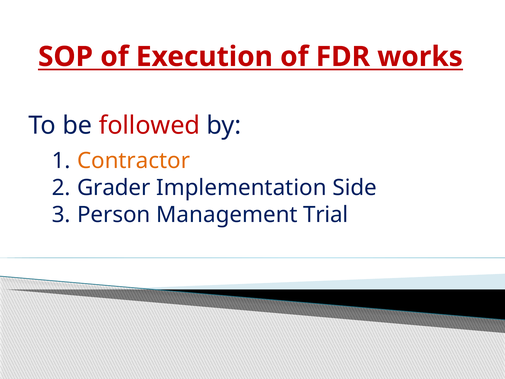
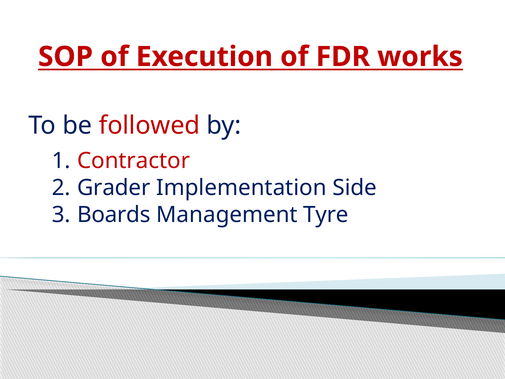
Contractor colour: orange -> red
Person: Person -> Boards
Trial: Trial -> Tyre
